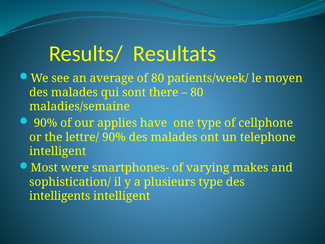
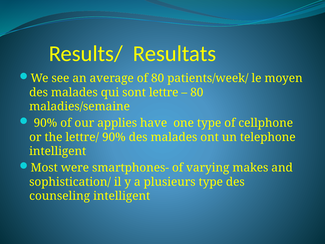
there: there -> lettre
intelligents: intelligents -> counseling
